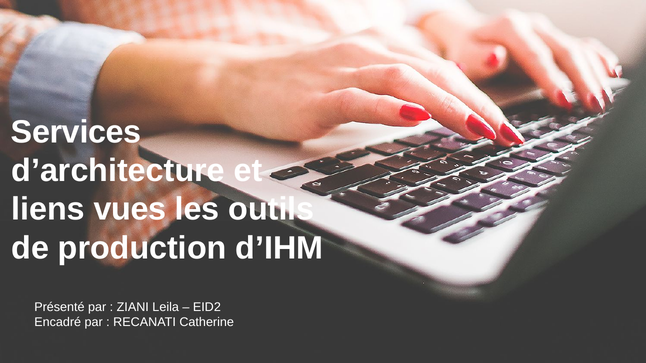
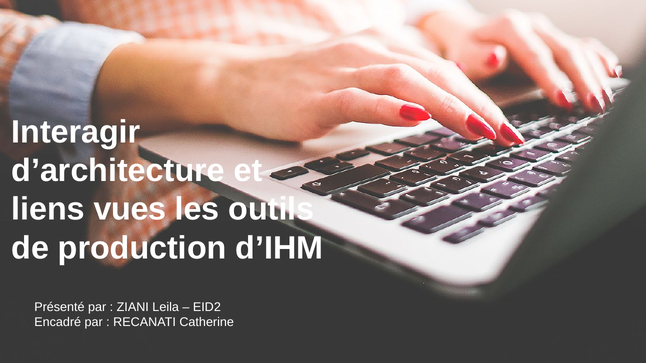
Services: Services -> Interagir
